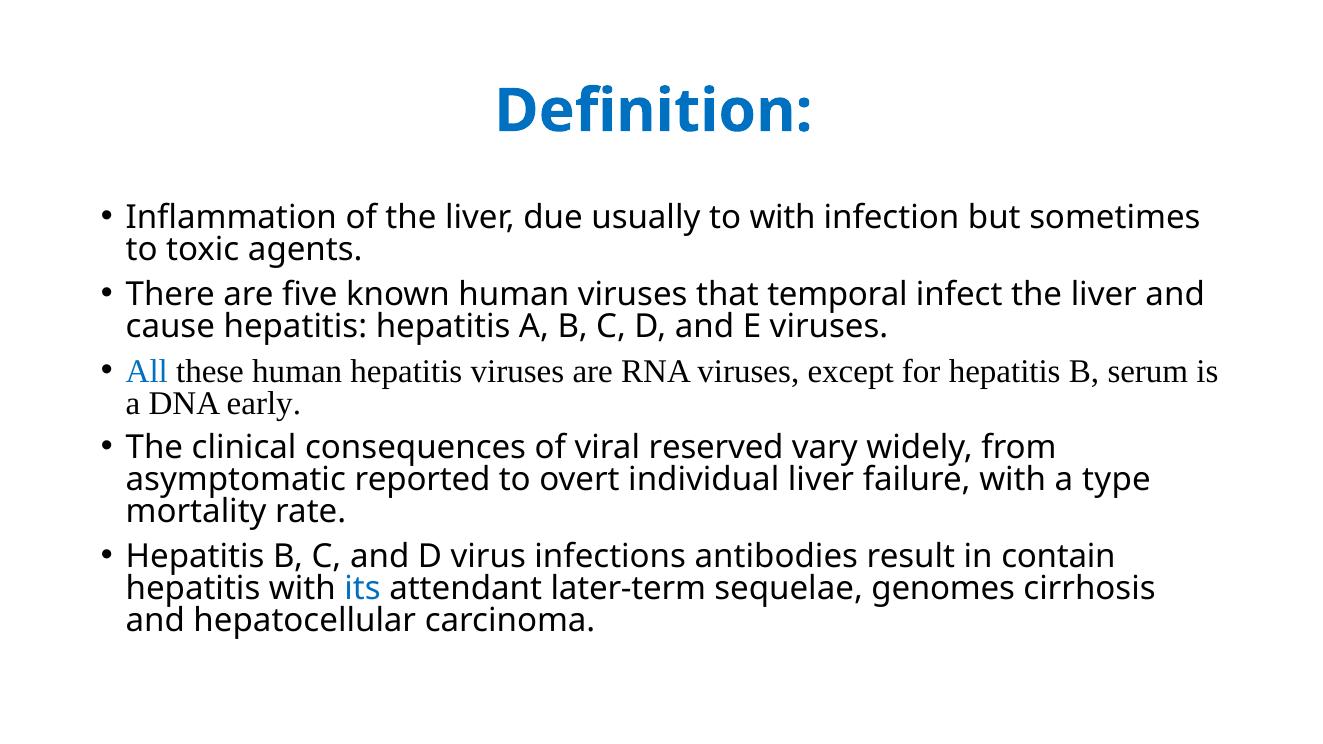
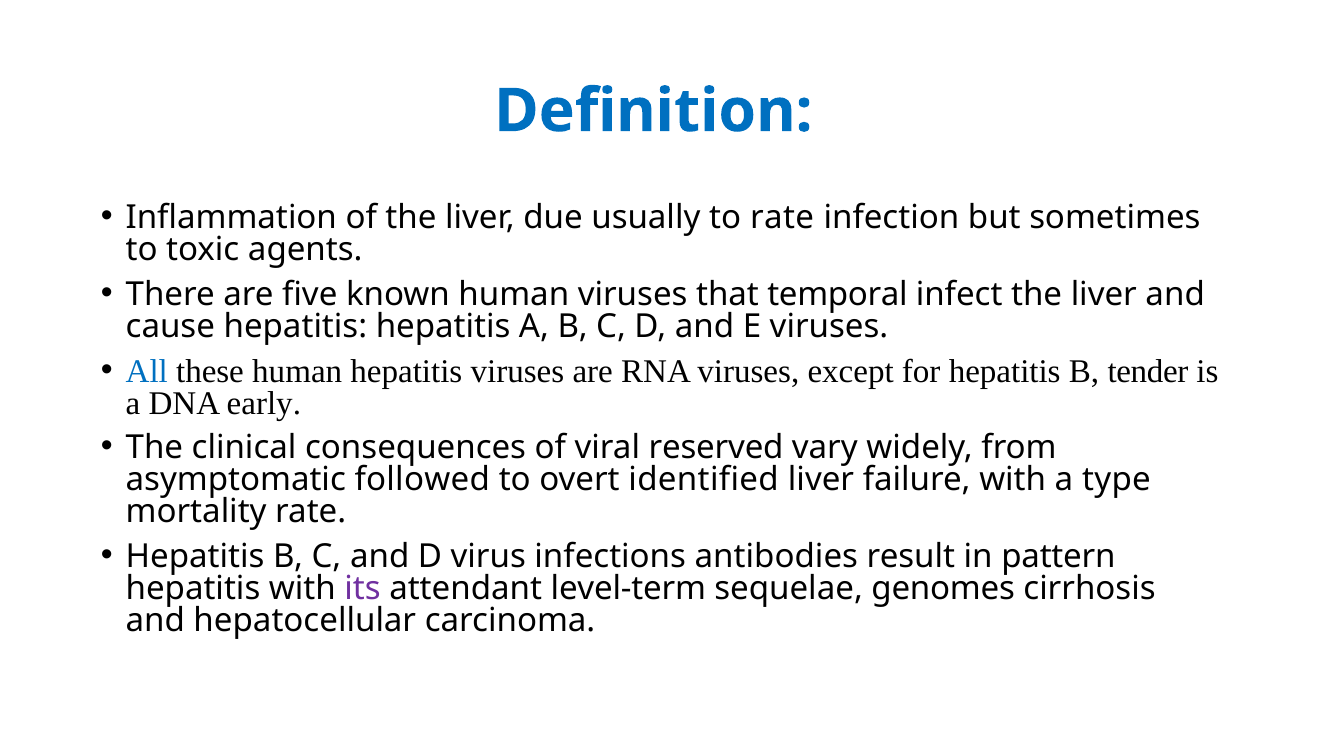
to with: with -> rate
serum: serum -> tender
reported: reported -> followed
individual: individual -> identified
contain: contain -> pattern
its colour: blue -> purple
later-term: later-term -> level-term
